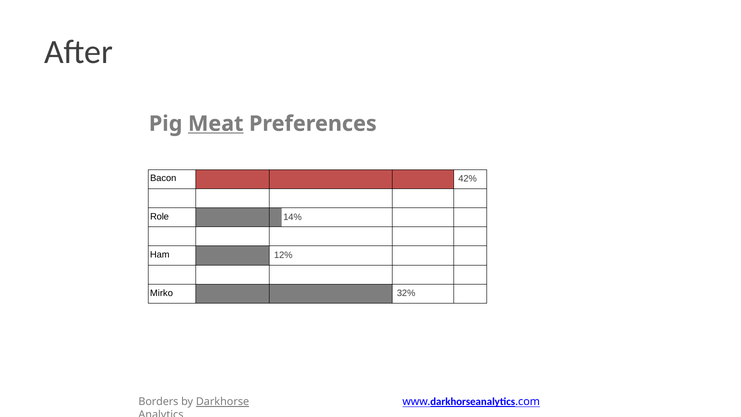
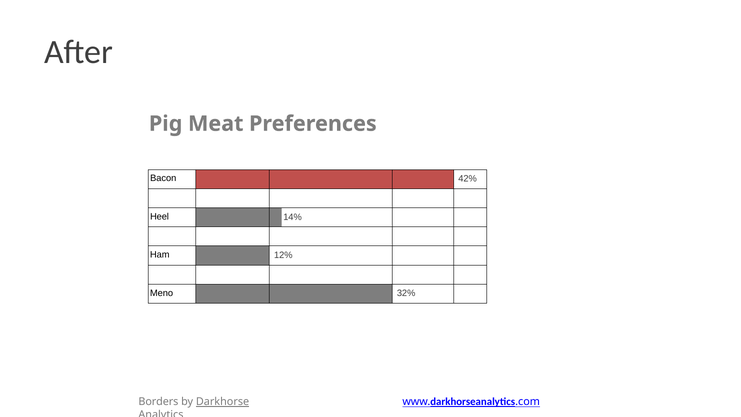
Meat underline: present -> none
Role: Role -> Heel
Mirko: Mirko -> Meno
